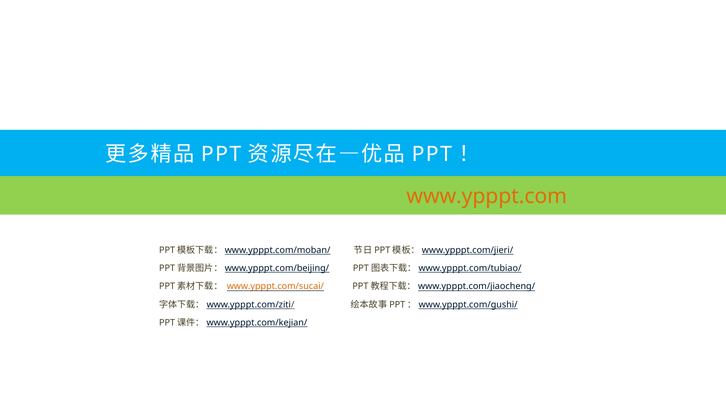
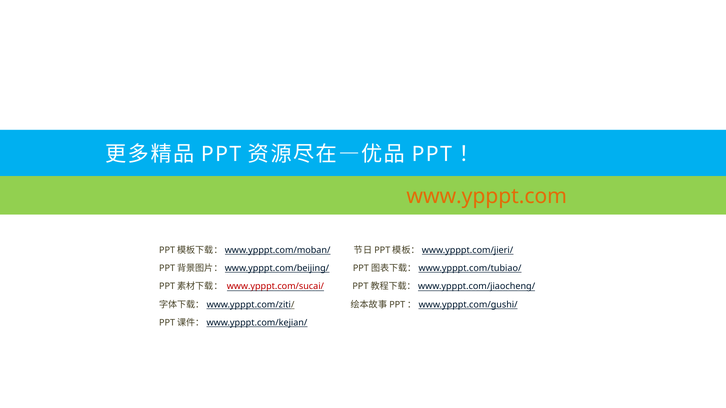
www.ypppt.com/sucai/ colour: orange -> red
